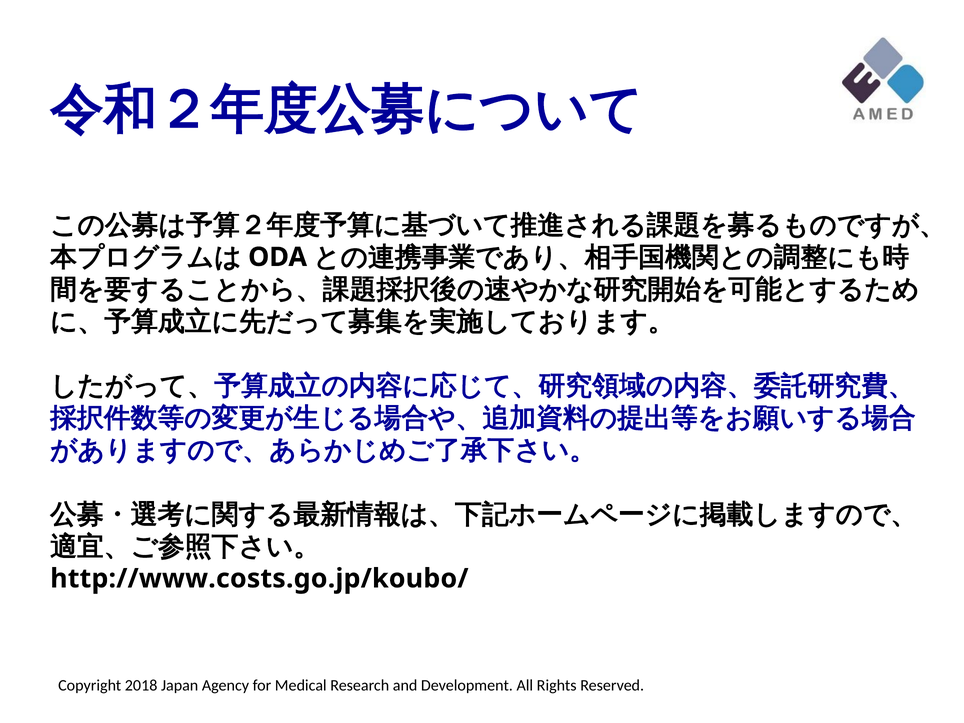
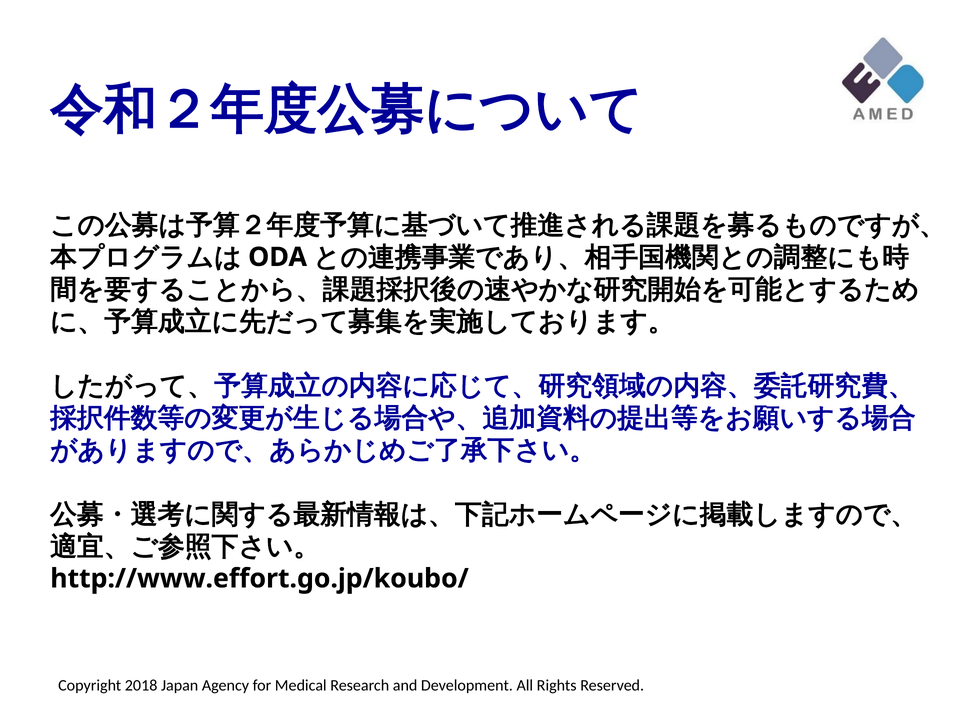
http://www.costs.go.jp/koubo/: http://www.costs.go.jp/koubo/ -> http://www.effort.go.jp/koubo/
